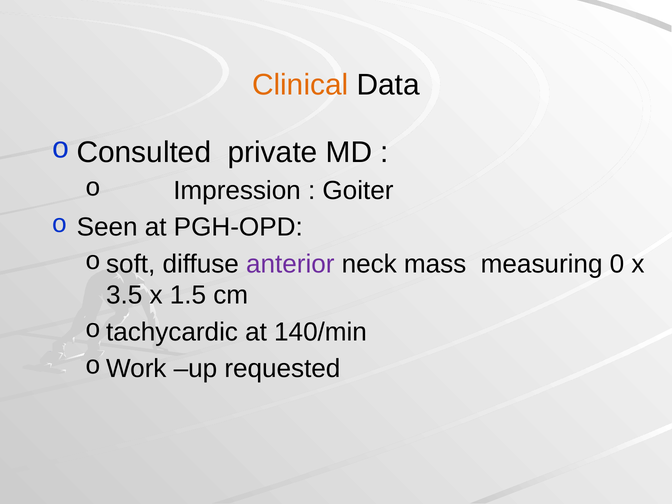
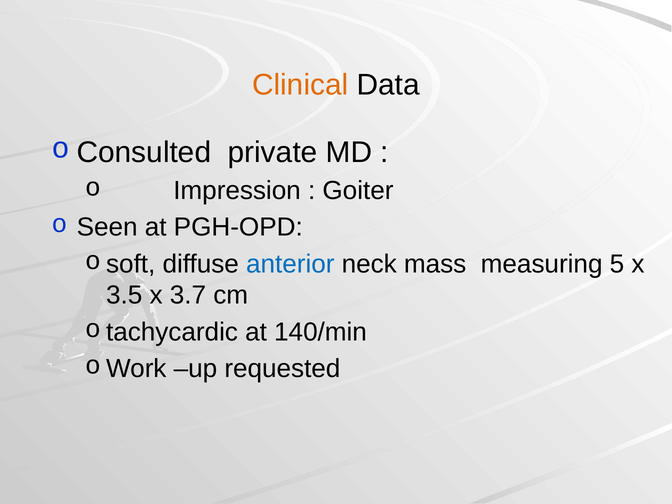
anterior colour: purple -> blue
0: 0 -> 5
1.5: 1.5 -> 3.7
